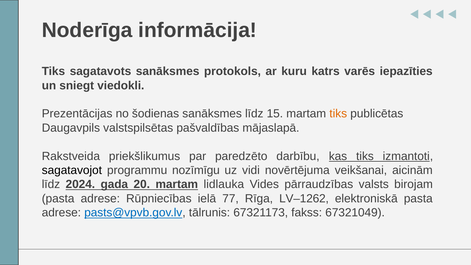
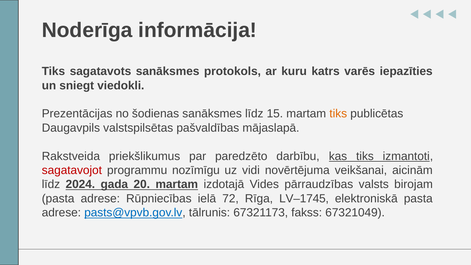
sagatavojot colour: black -> red
lidlauka: lidlauka -> izdotajā
77: 77 -> 72
LV–1262: LV–1262 -> LV–1745
